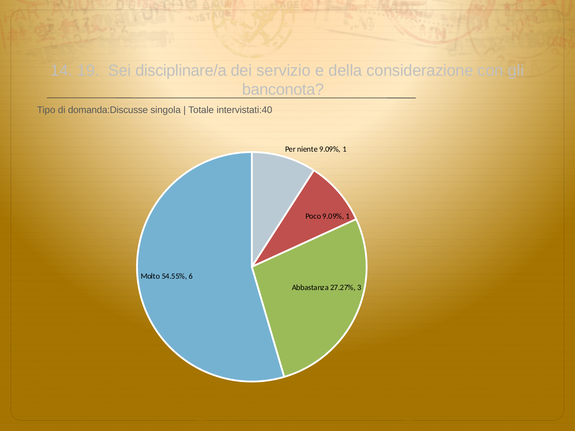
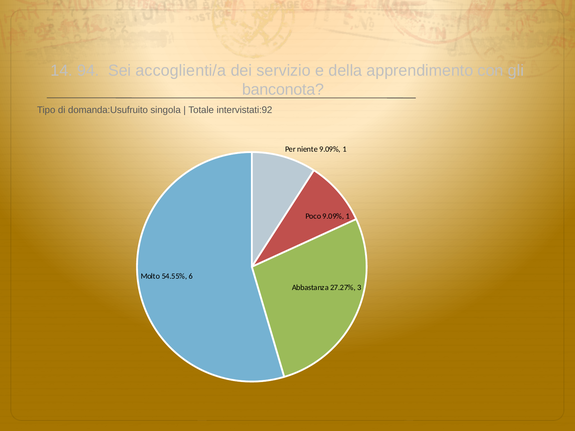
19: 19 -> 94
disciplinare/a: disciplinare/a -> accoglienti/a
considerazione: considerazione -> apprendimento
domanda:Discusse: domanda:Discusse -> domanda:Usufruito
intervistati:40: intervistati:40 -> intervistati:92
